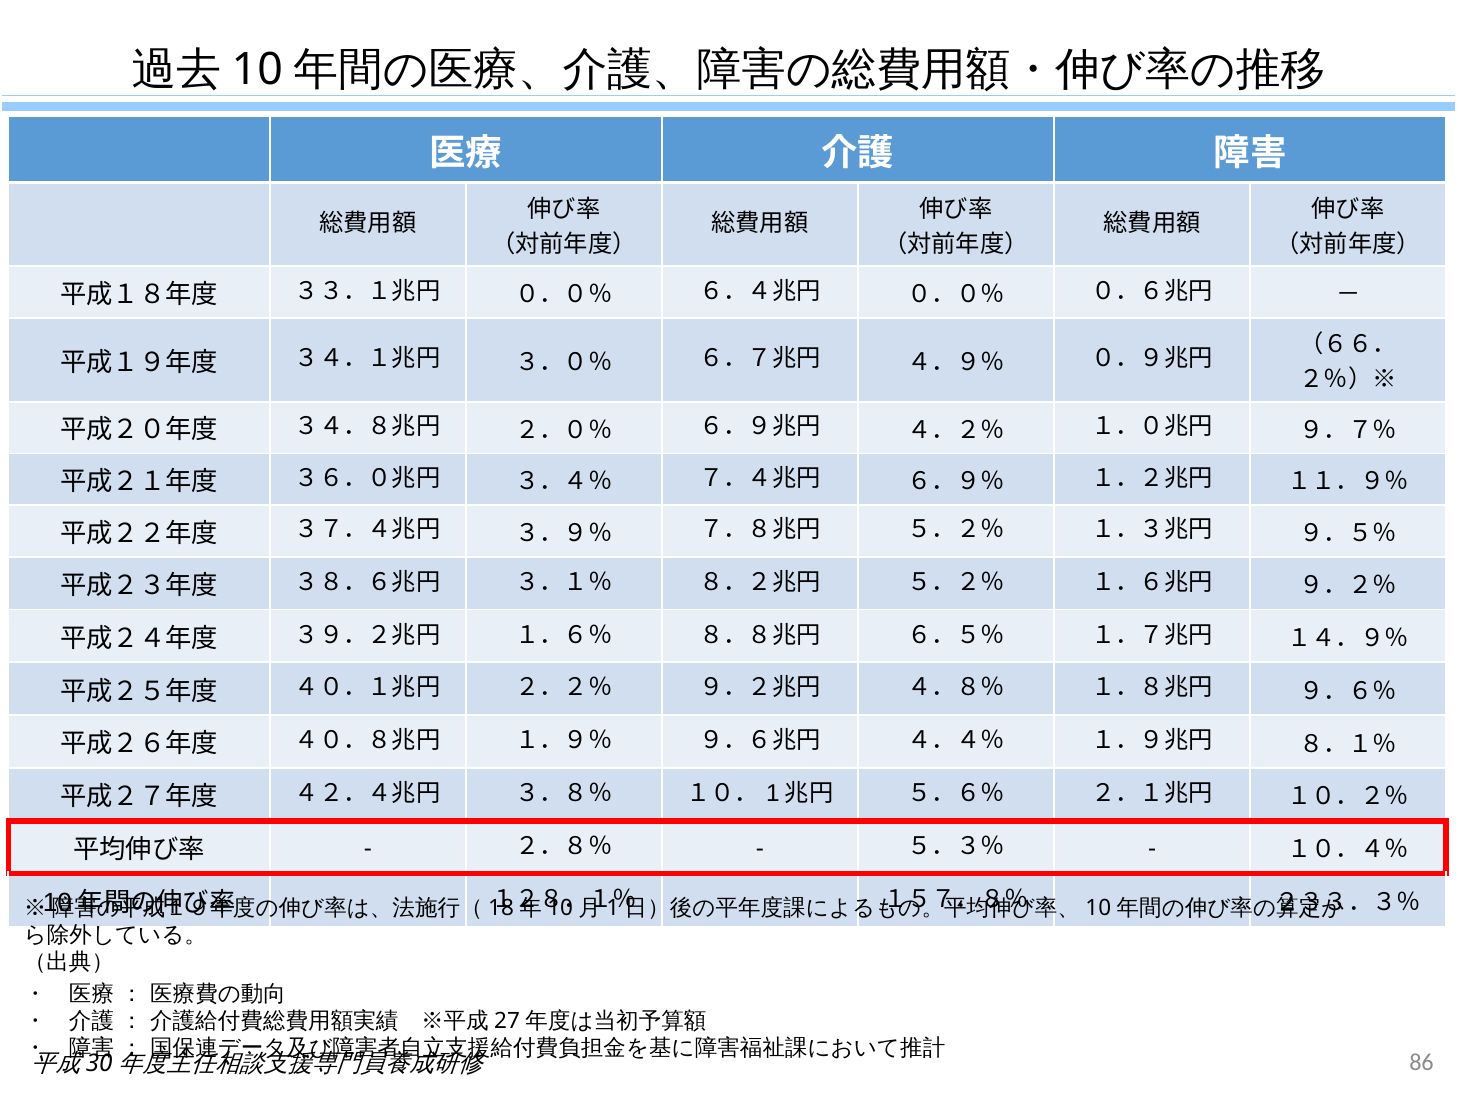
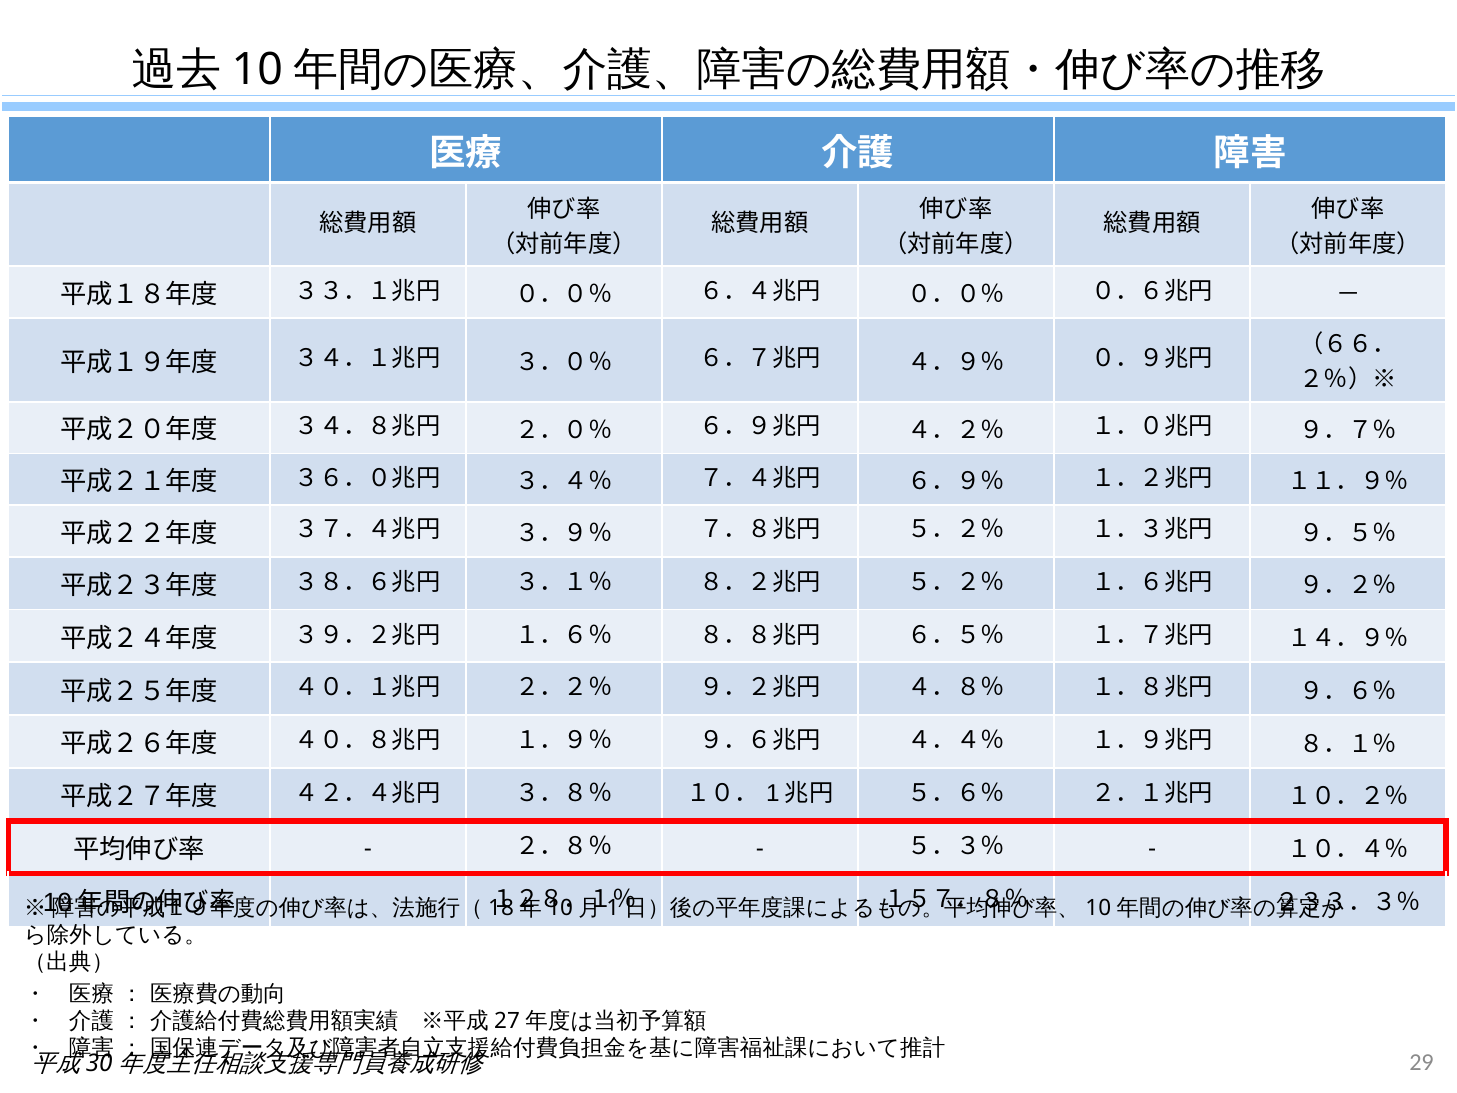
86: 86 -> 29
